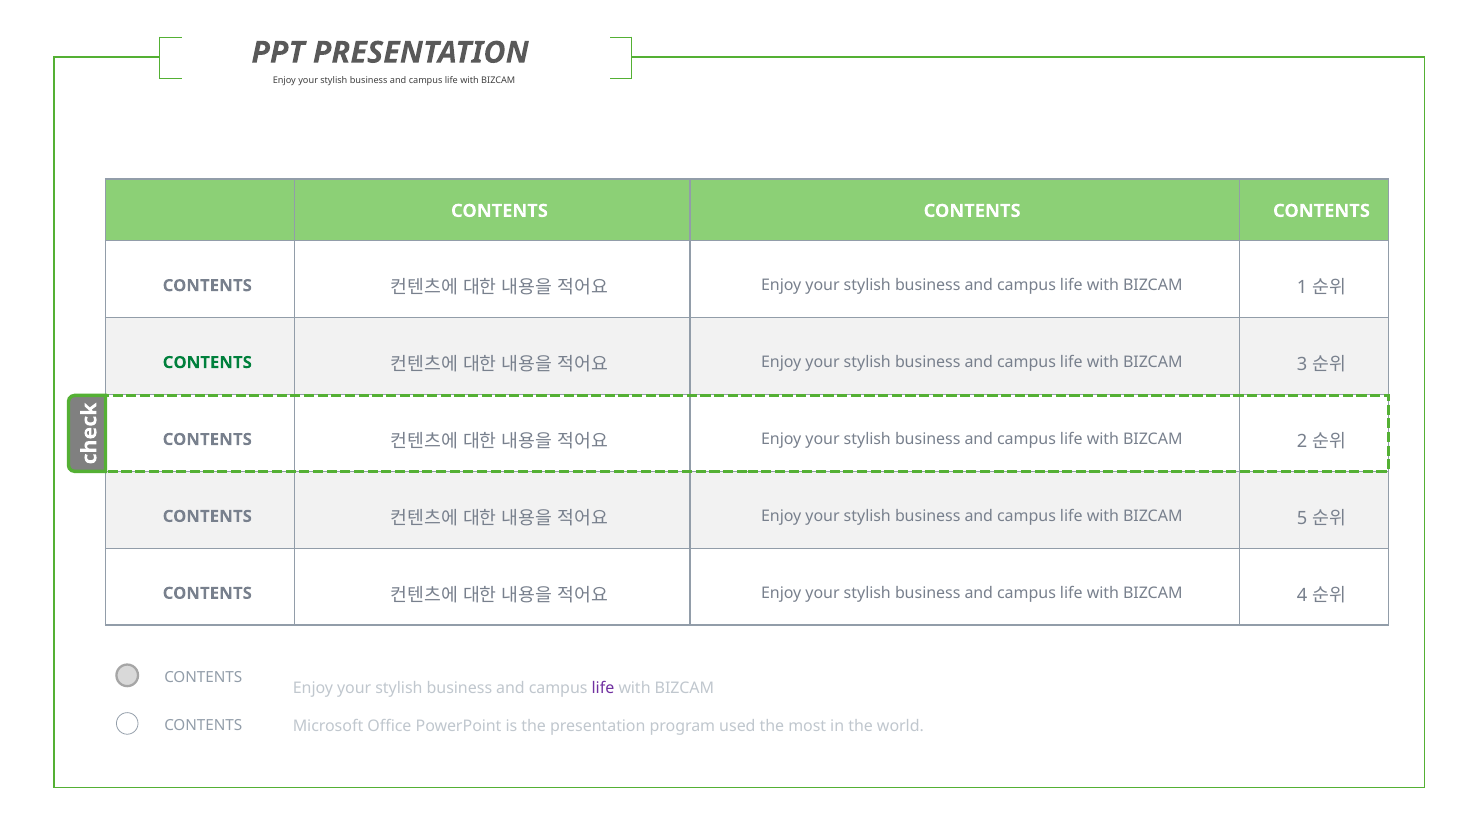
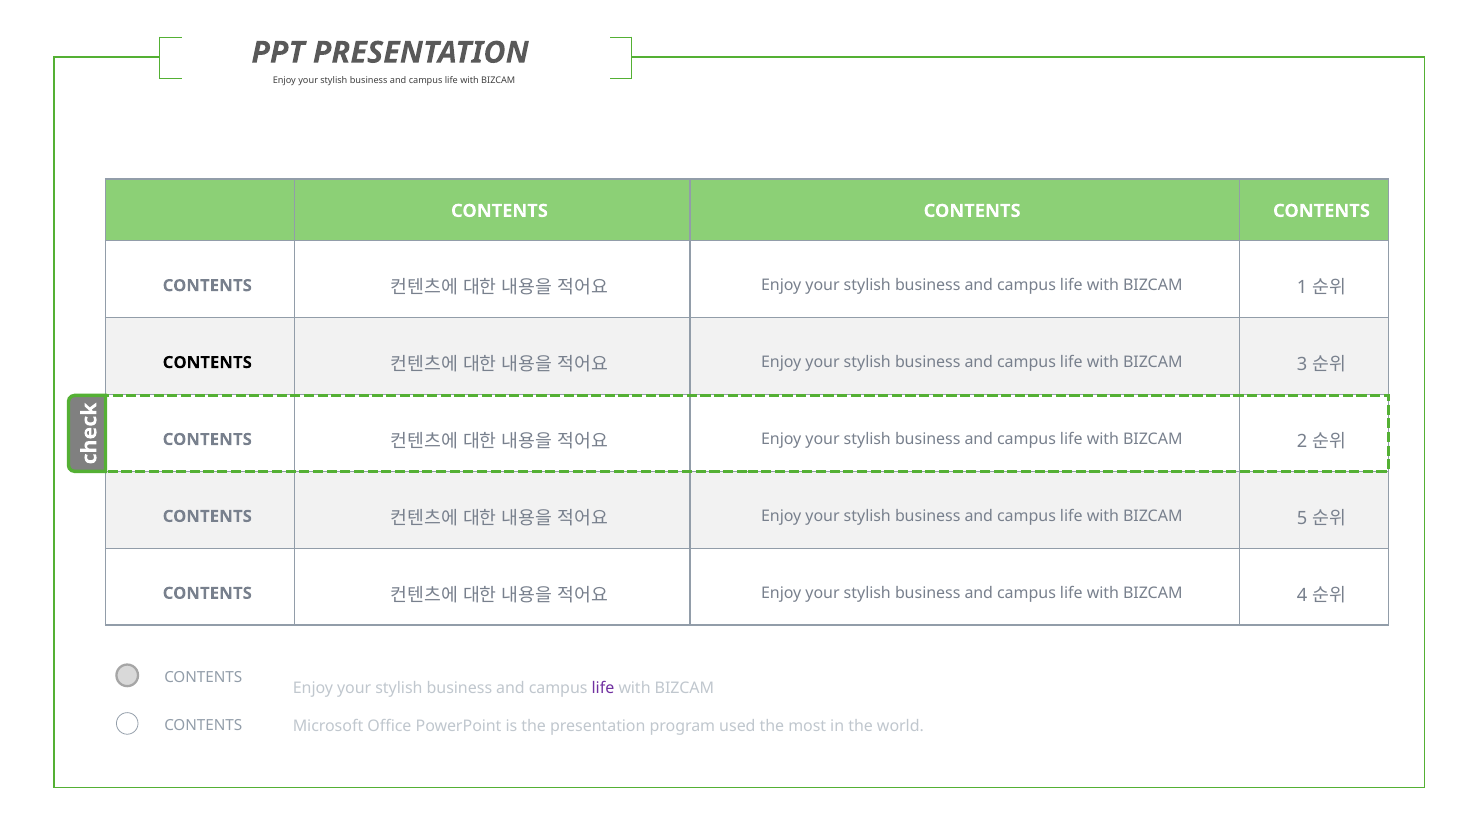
CONTENTS at (207, 363) colour: green -> black
